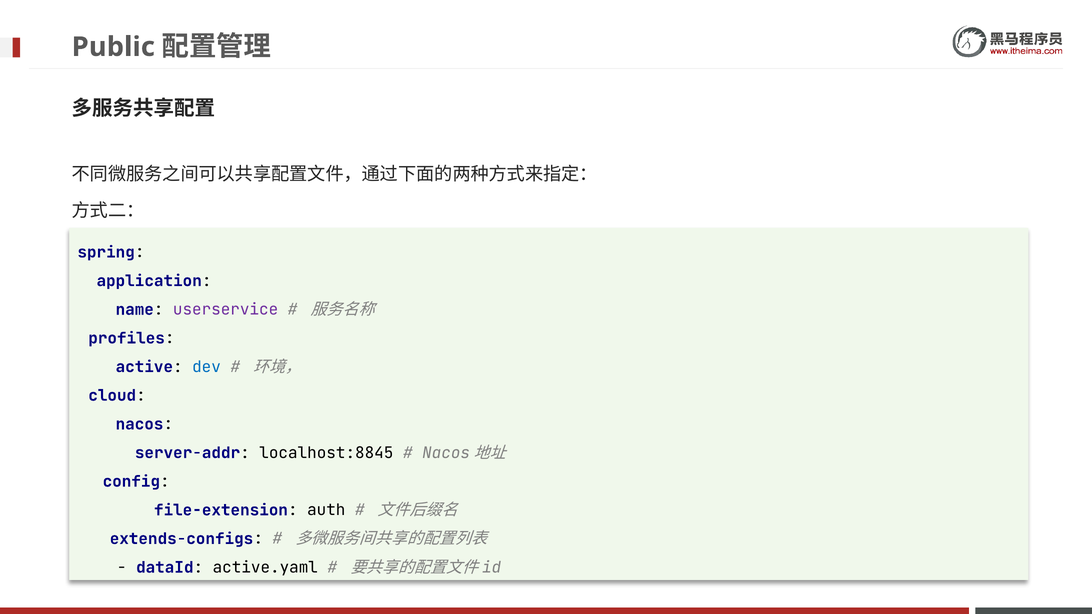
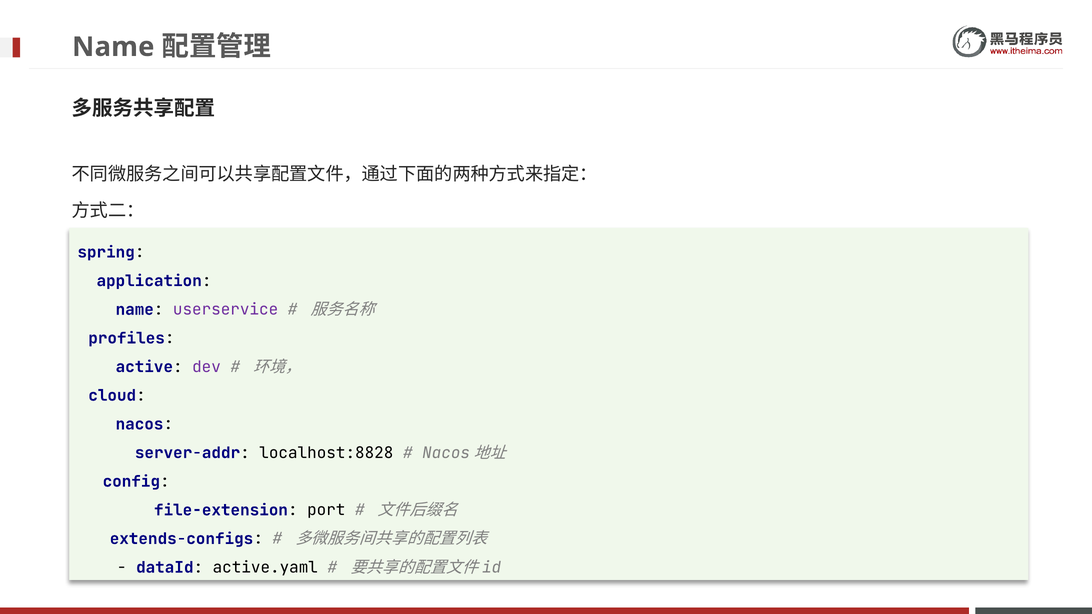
Public at (113, 47): Public -> Name
dev colour: blue -> purple
localhost:8845: localhost:8845 -> localhost:8828
auth: auth -> port
